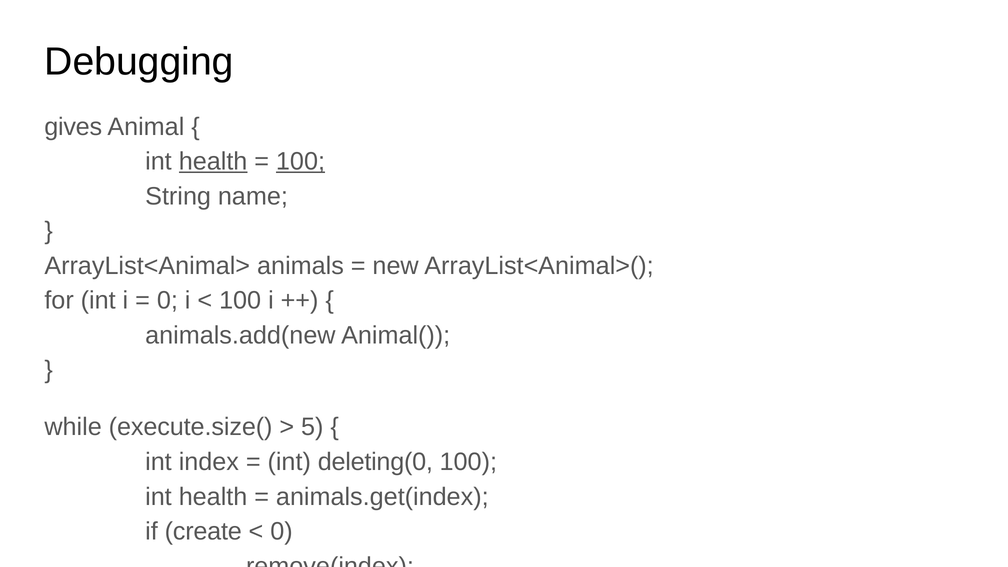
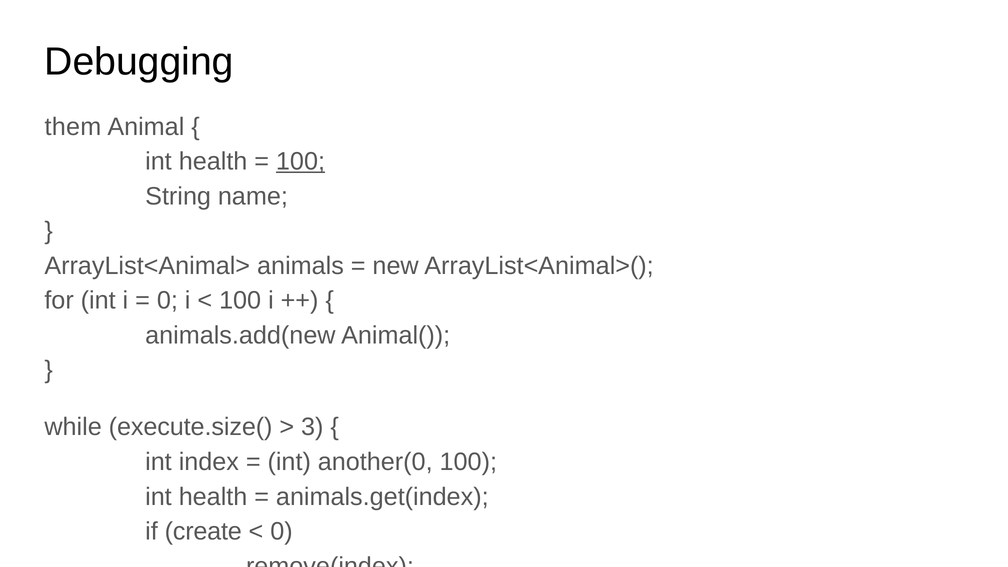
gives: gives -> them
health at (213, 161) underline: present -> none
5: 5 -> 3
deleting(0: deleting(0 -> another(0
